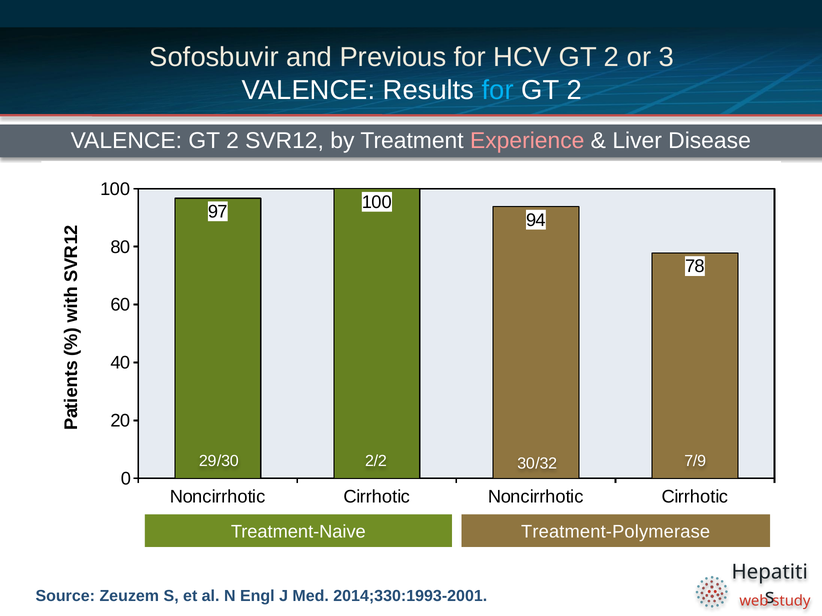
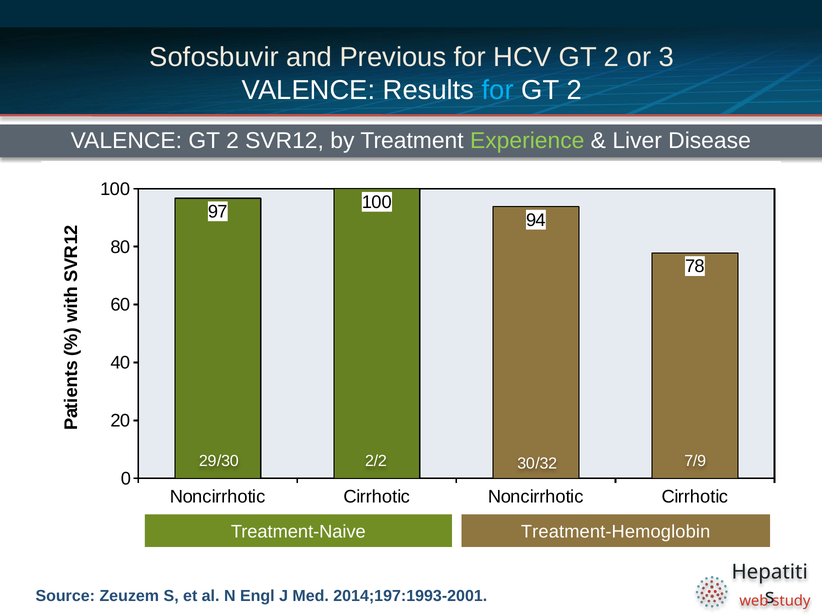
Experience colour: pink -> light green
Treatment-Polymerase: Treatment-Polymerase -> Treatment-Hemoglobin
2014;330:1993-2001: 2014;330:1993-2001 -> 2014;197:1993-2001
